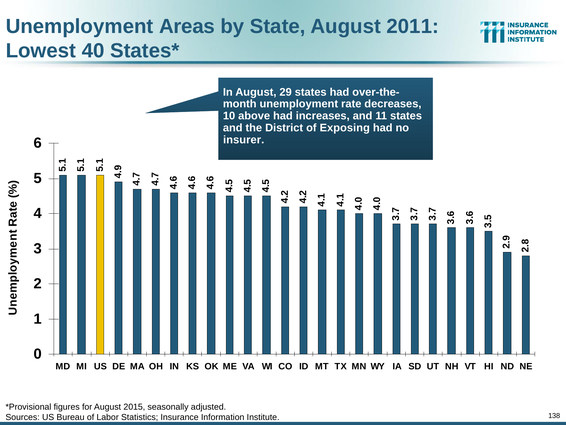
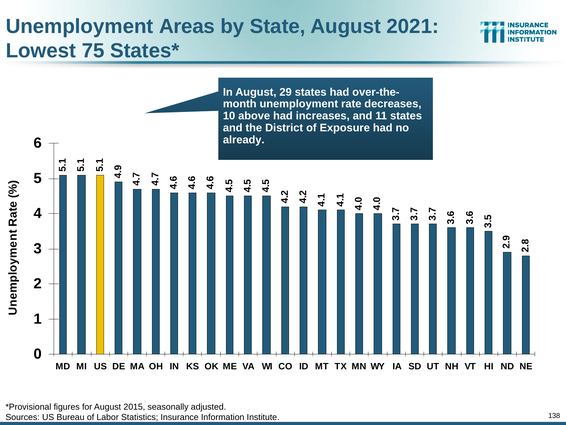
2011: 2011 -> 2021
40: 40 -> 75
Exposing: Exposing -> Exposure
insurer: insurer -> already
